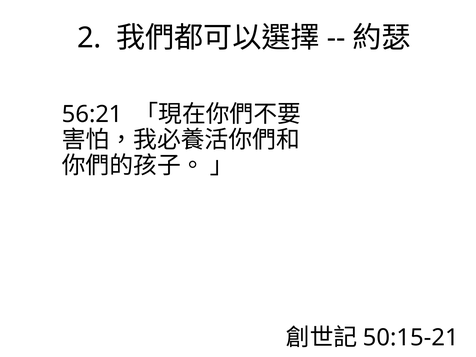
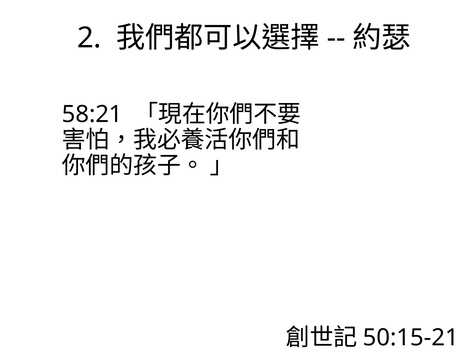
56:21: 56:21 -> 58:21
